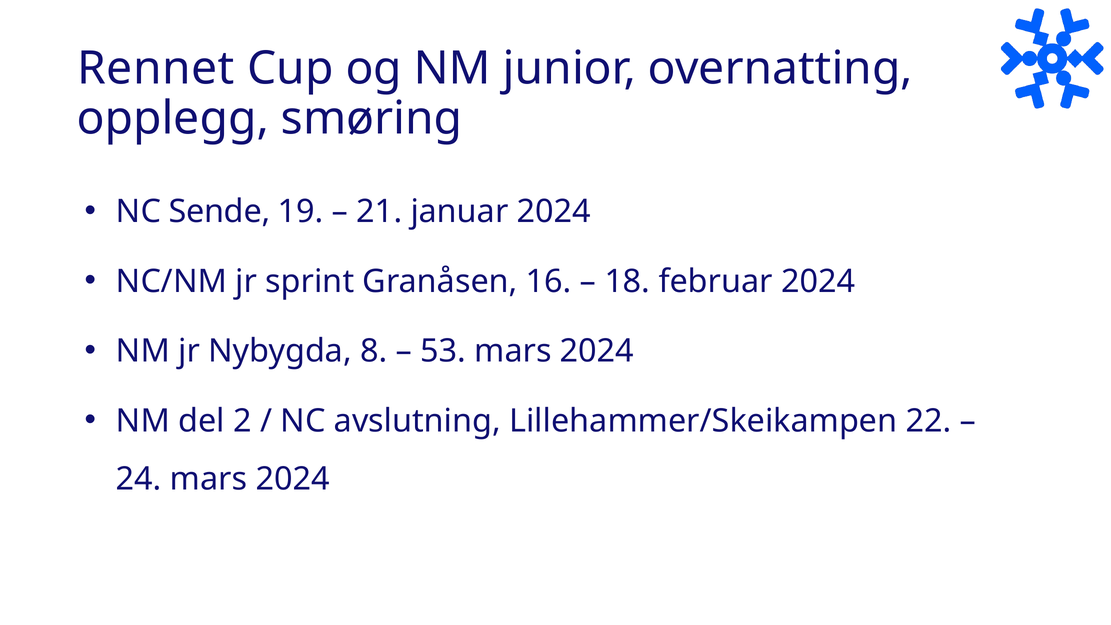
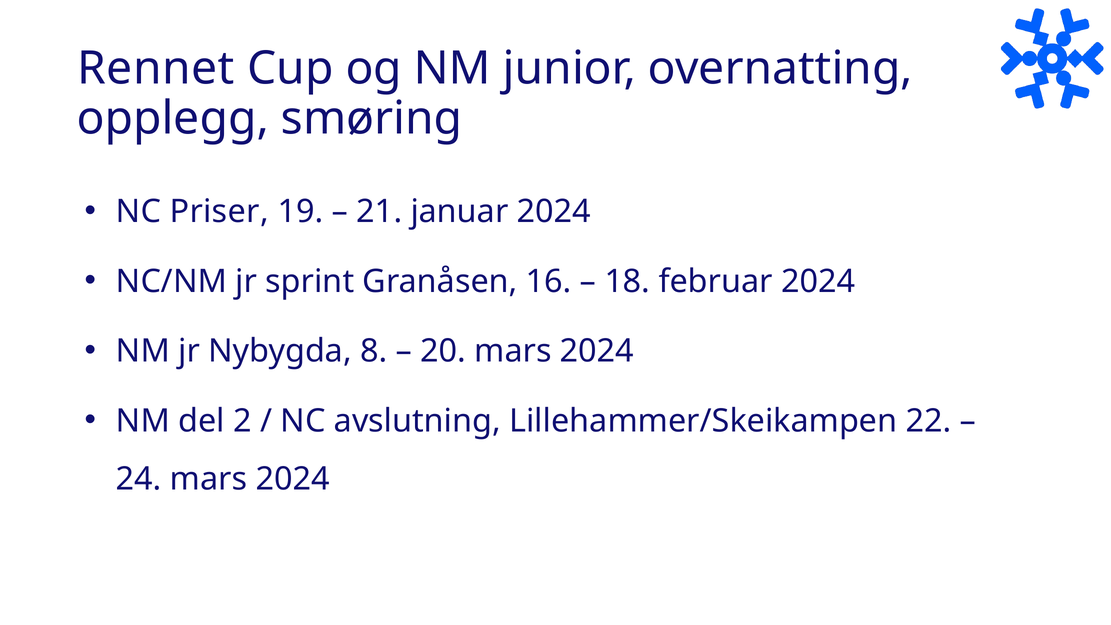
Sende: Sende -> Priser
53: 53 -> 20
